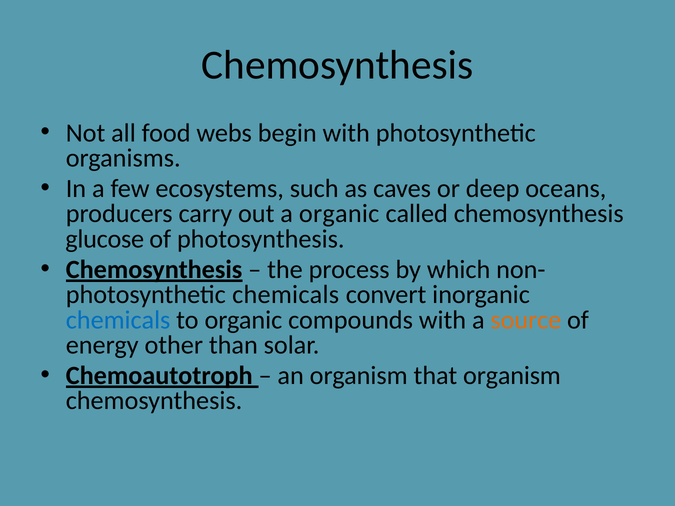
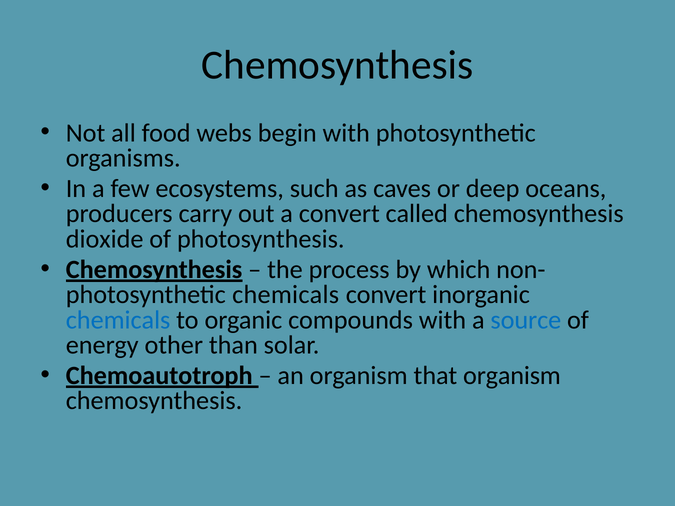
a organic: organic -> convert
glucose: glucose -> dioxide
source colour: orange -> blue
